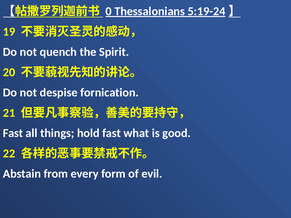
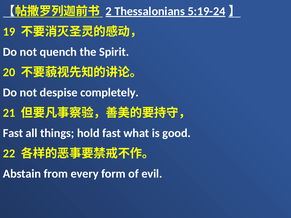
0: 0 -> 2
fornication: fornication -> completely
